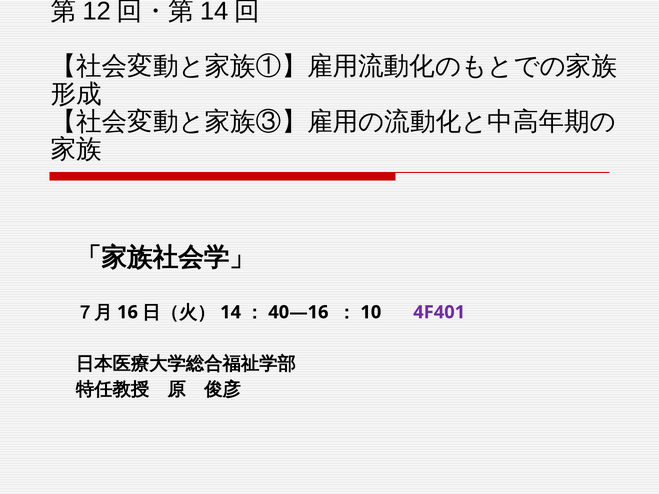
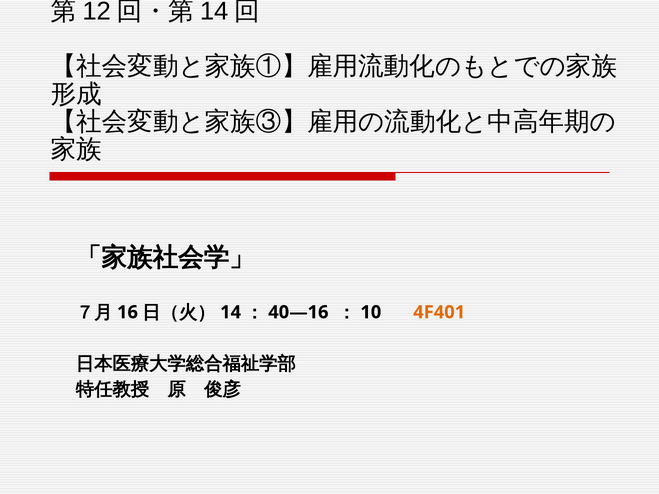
4F401 colour: purple -> orange
